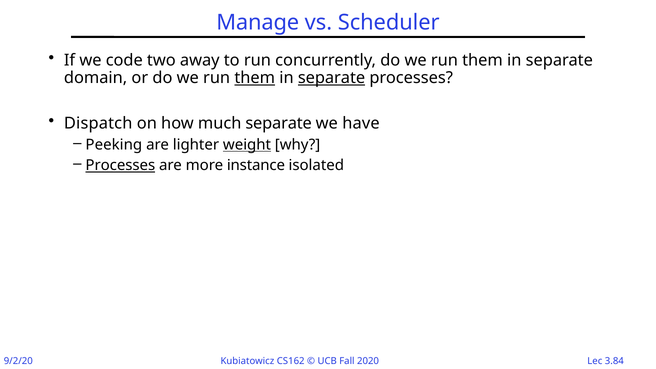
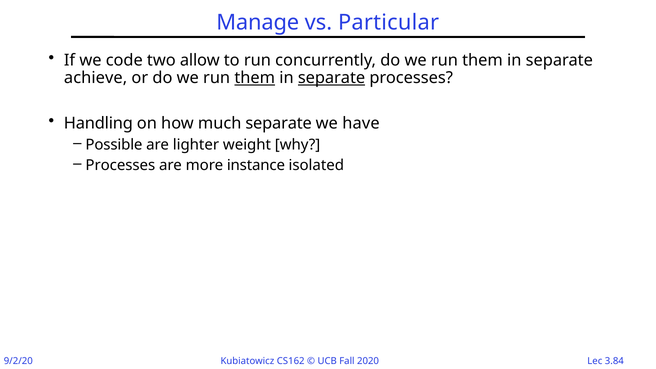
Scheduler: Scheduler -> Particular
away: away -> allow
domain: domain -> achieve
Dispatch: Dispatch -> Handling
Peeking: Peeking -> Possible
weight underline: present -> none
Processes at (120, 166) underline: present -> none
